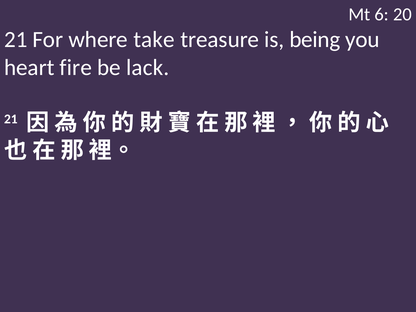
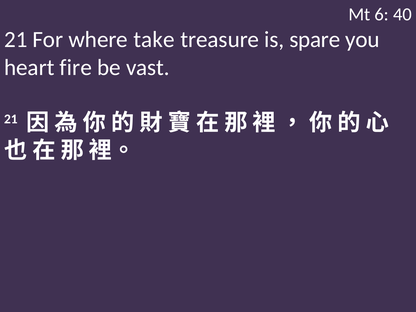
20: 20 -> 40
being: being -> spare
lack: lack -> vast
